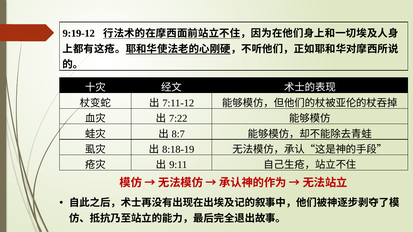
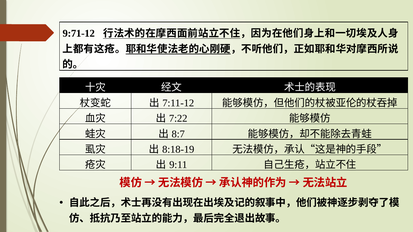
9:19-12: 9:19-12 -> 9:71-12
